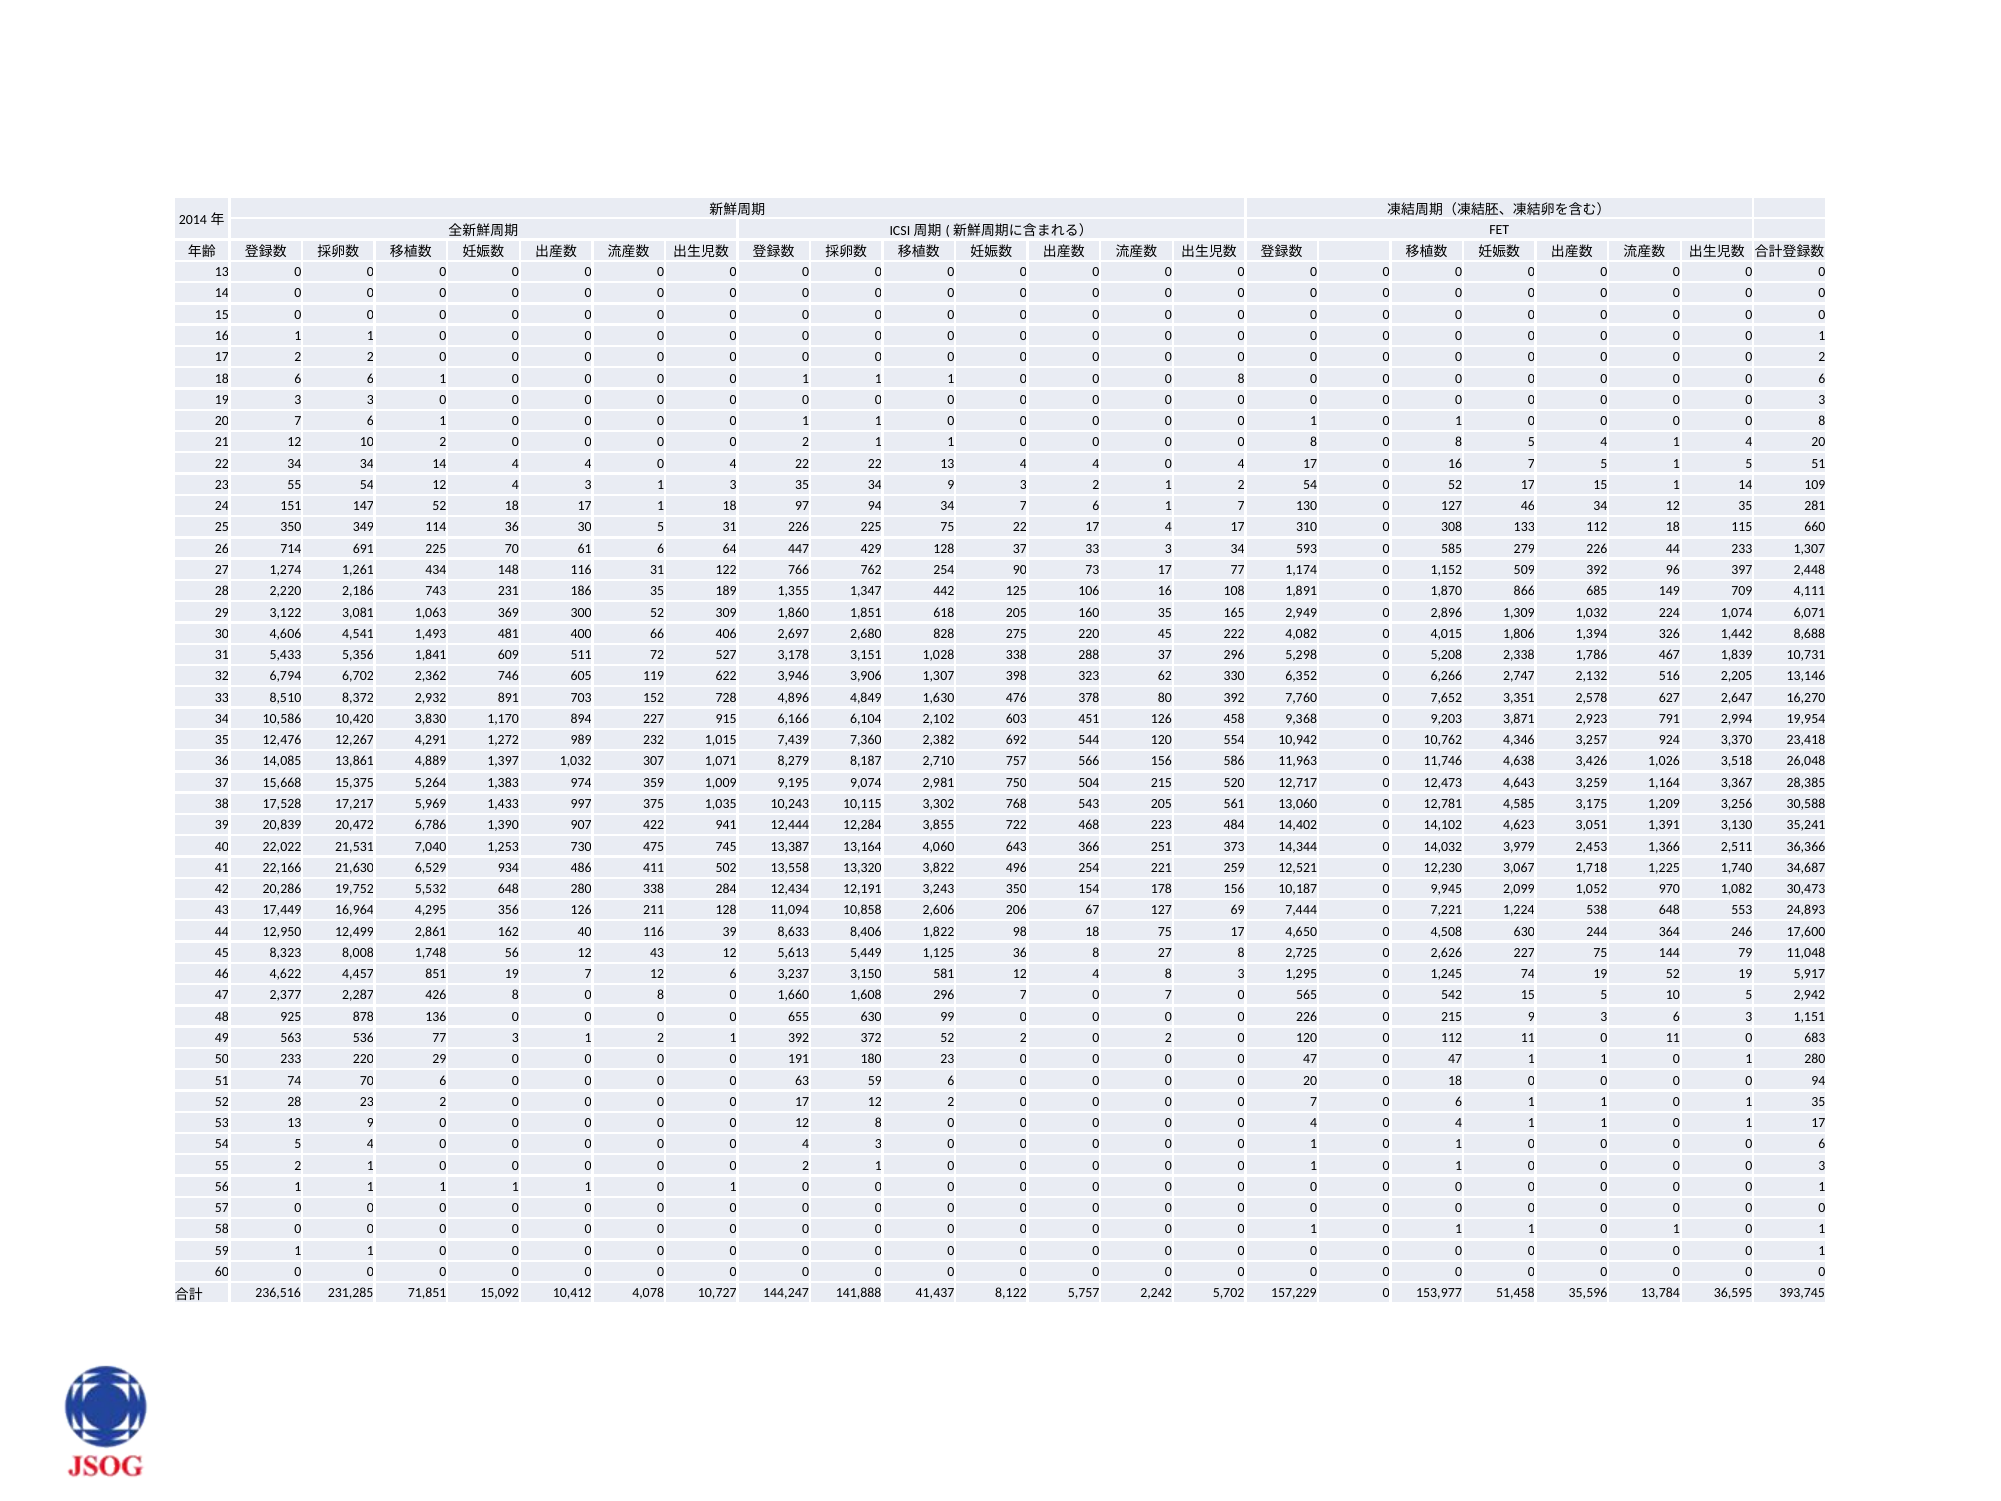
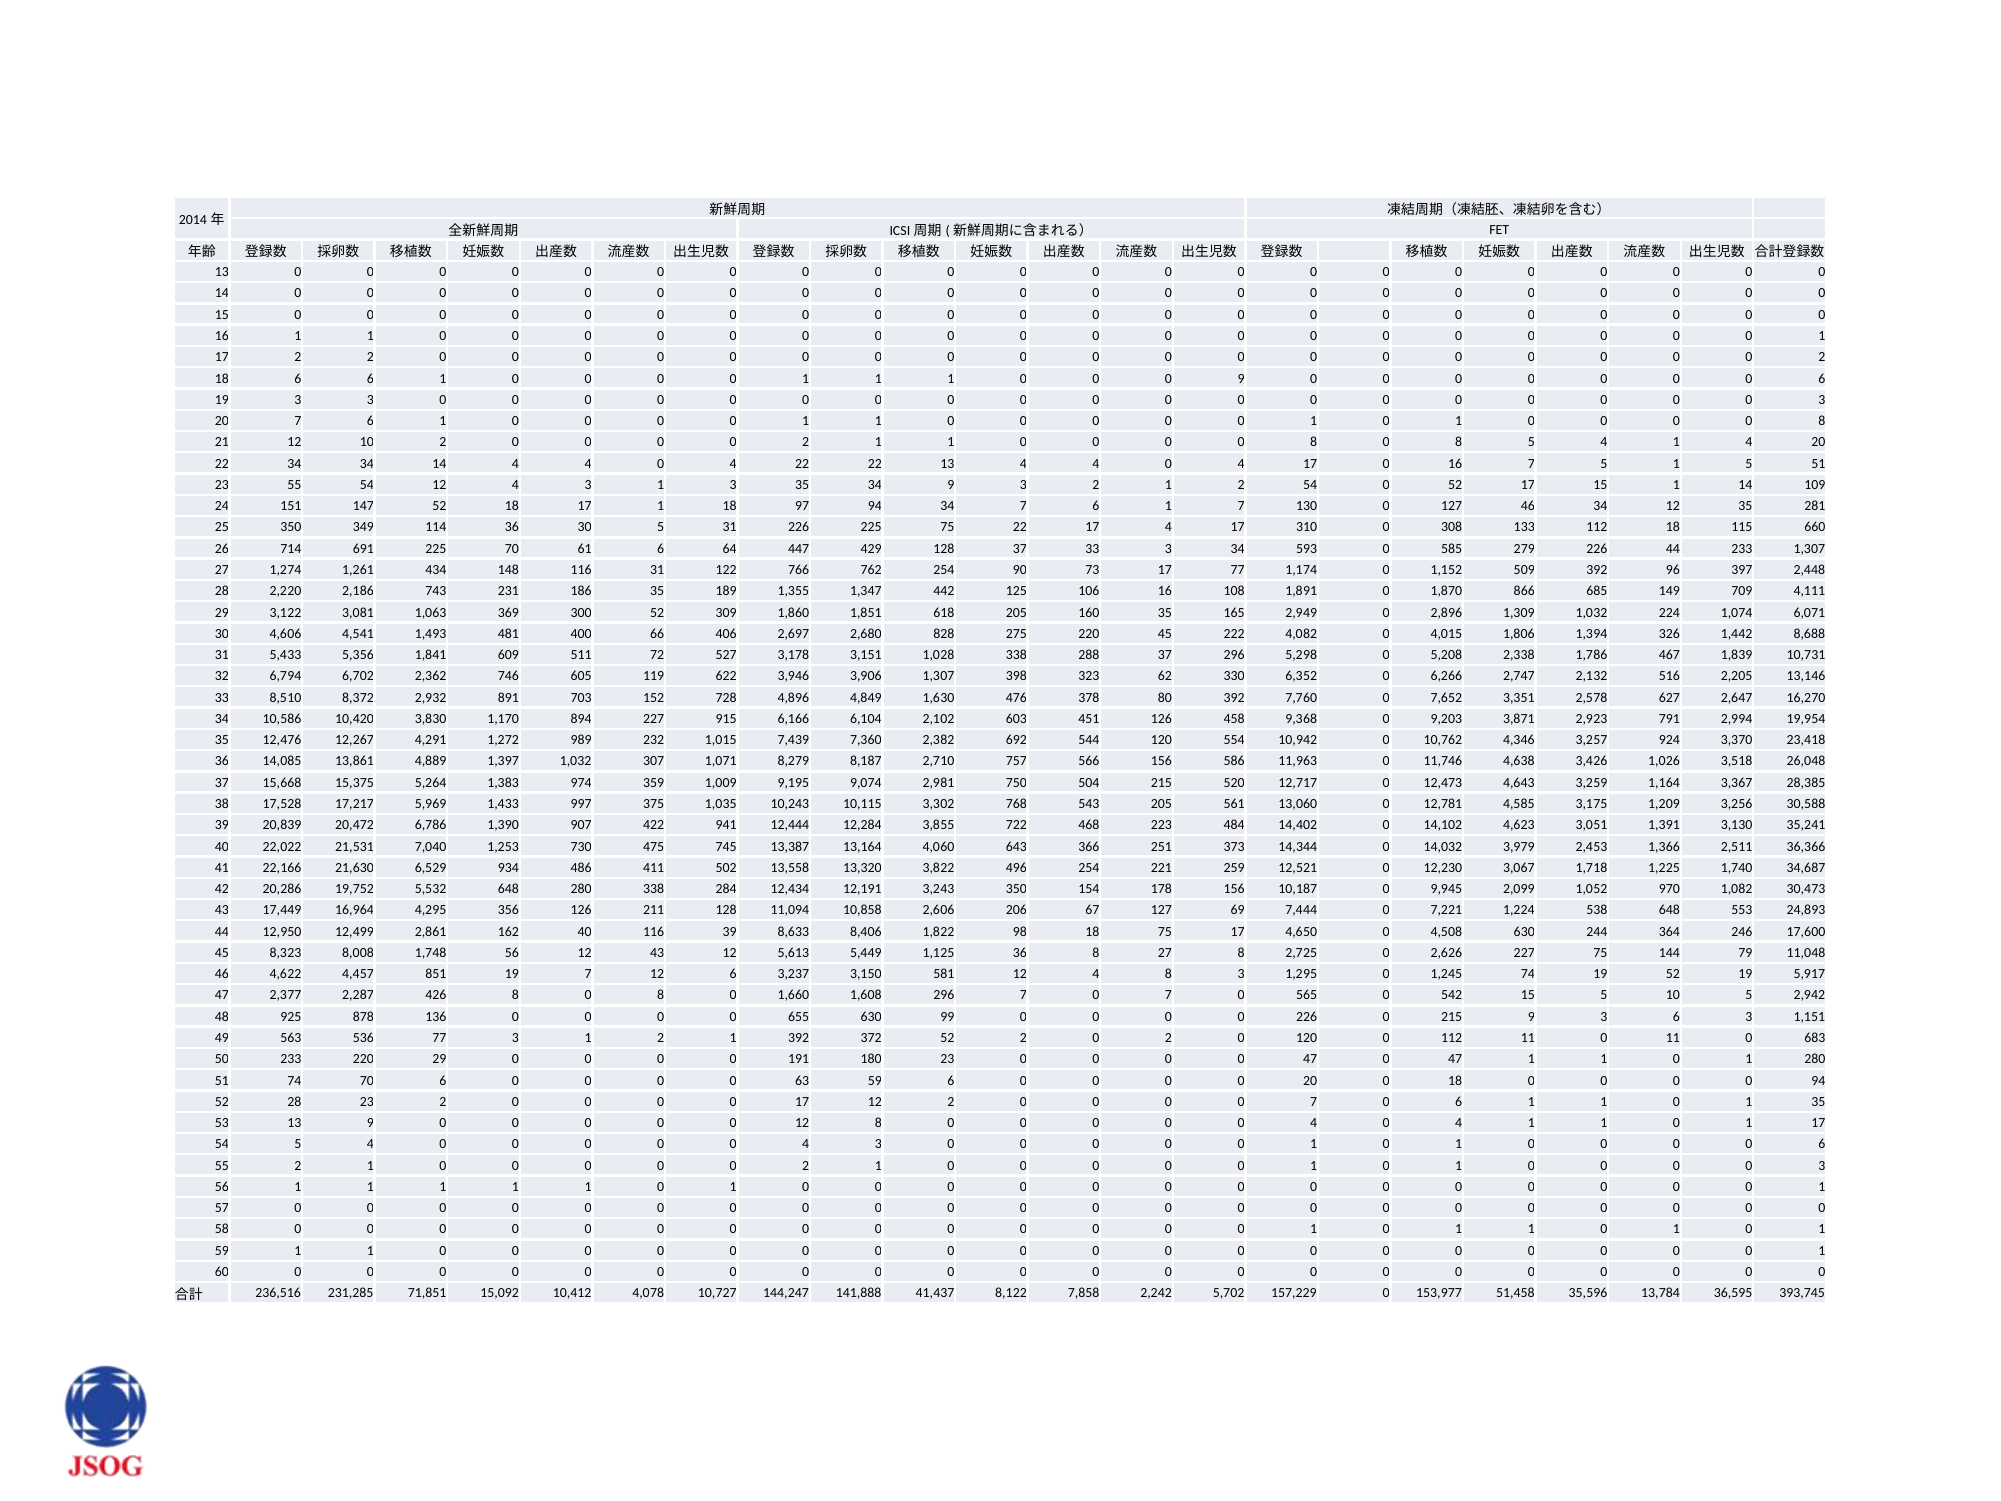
8 at (1241, 378): 8 -> 9
5,757: 5,757 -> 7,858
